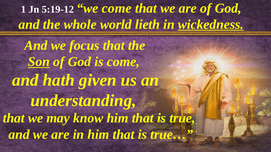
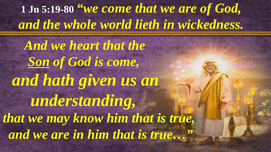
5:19-12: 5:19-12 -> 5:19-80
wickedness underline: present -> none
focus: focus -> heart
